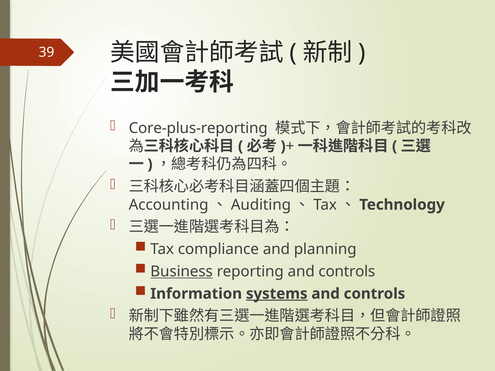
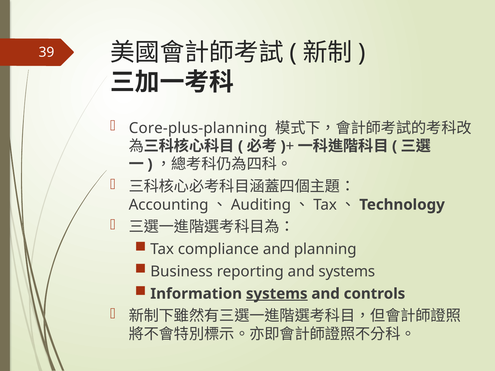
Core-plus-reporting: Core-plus-reporting -> Core-plus-planning
Business underline: present -> none
reporting and controls: controls -> systems
